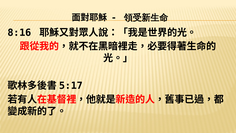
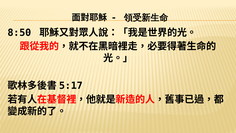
8:16: 8:16 -> 8:50
